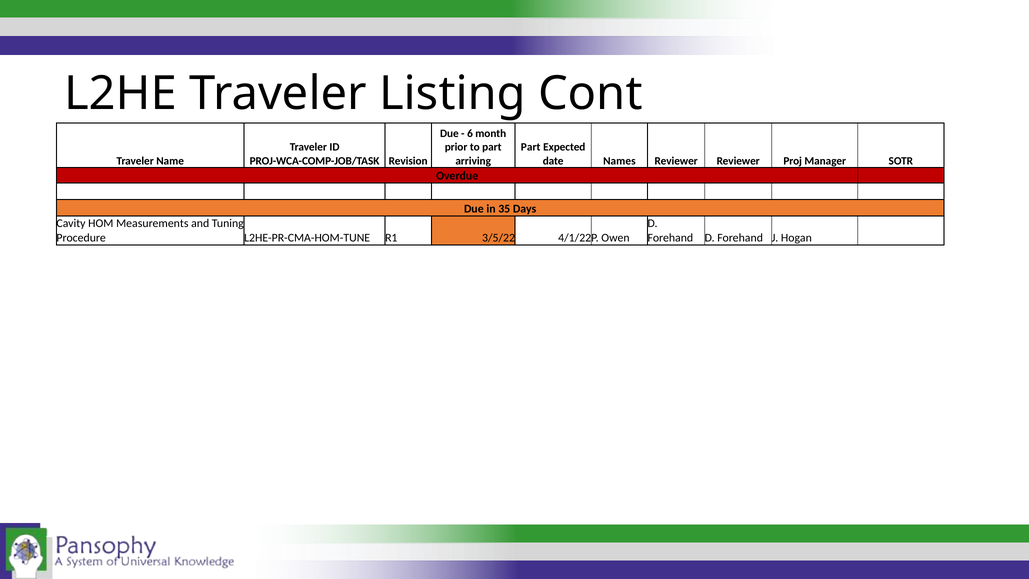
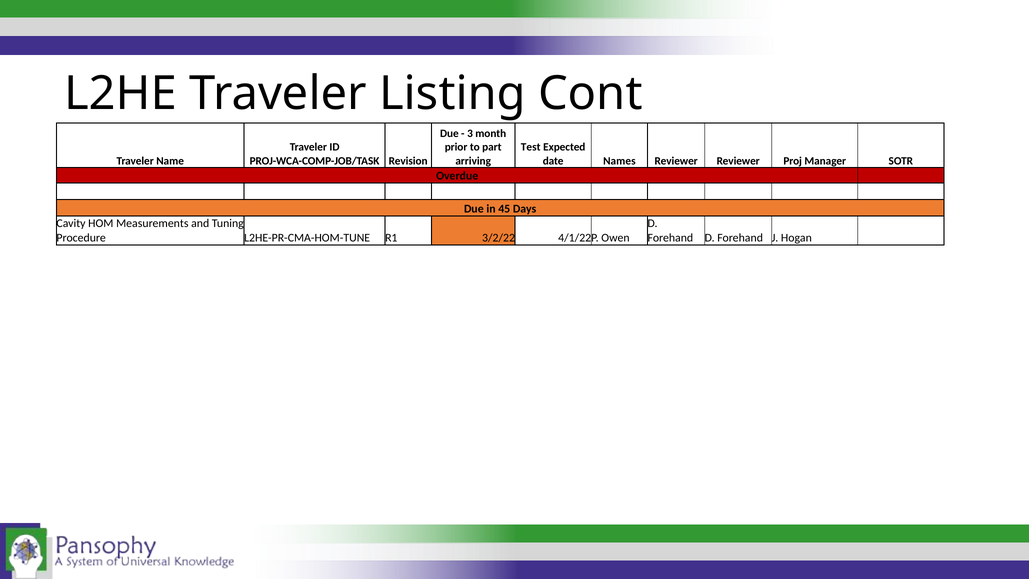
6: 6 -> 3
Part at (531, 147): Part -> Test
35: 35 -> 45
3/5/22: 3/5/22 -> 3/2/22
